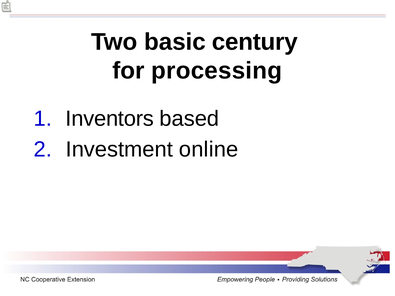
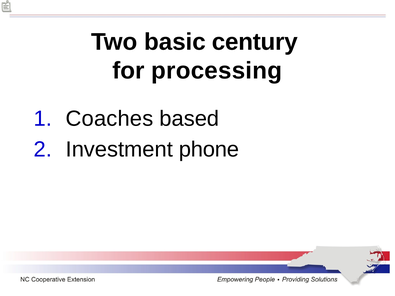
Inventors: Inventors -> Coaches
online: online -> phone
